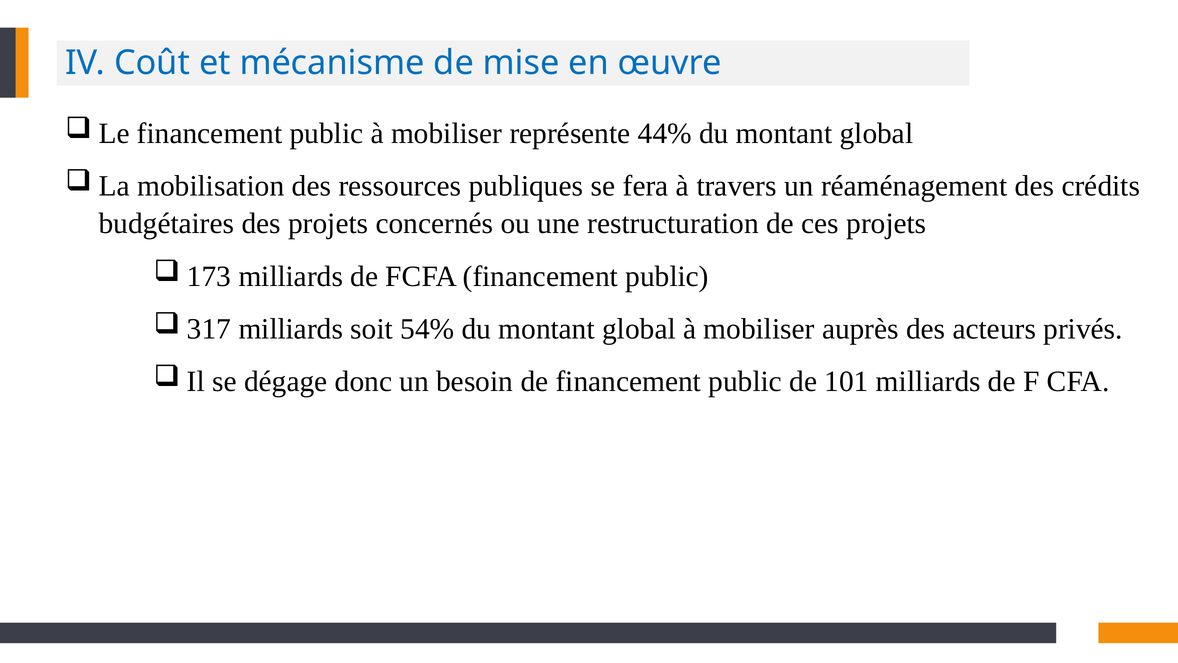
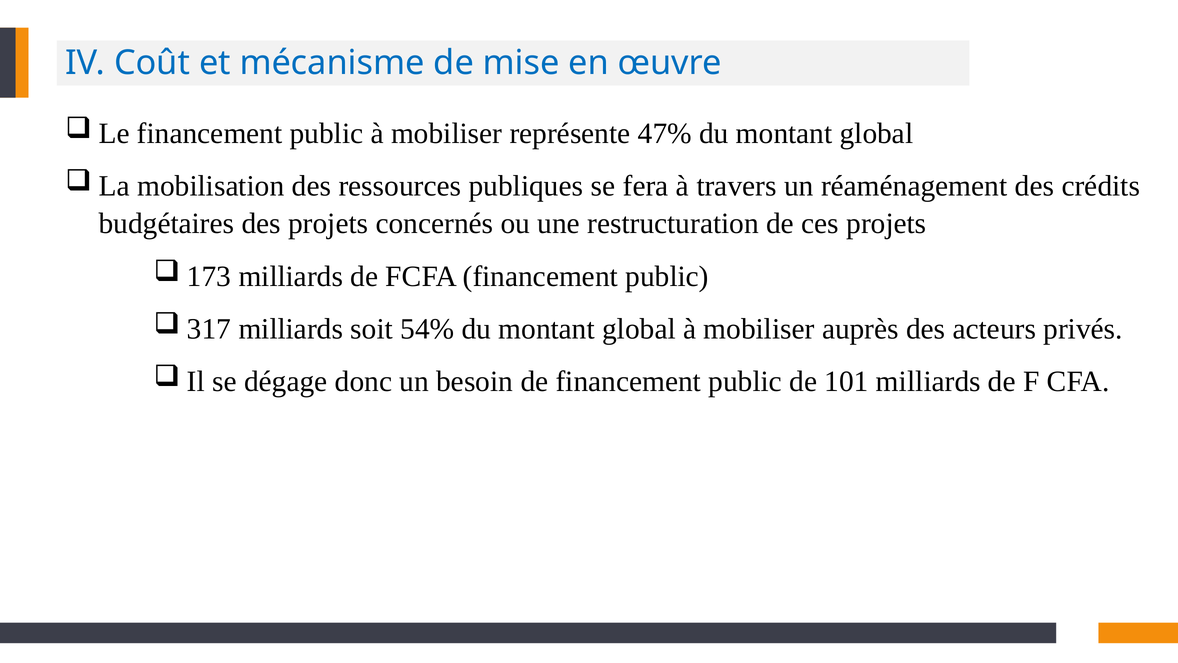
44%: 44% -> 47%
